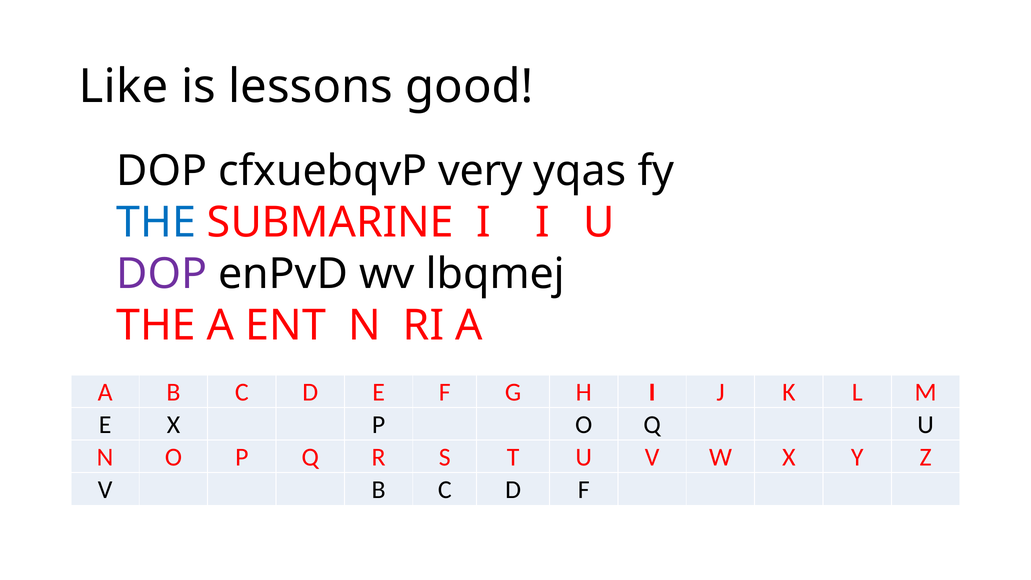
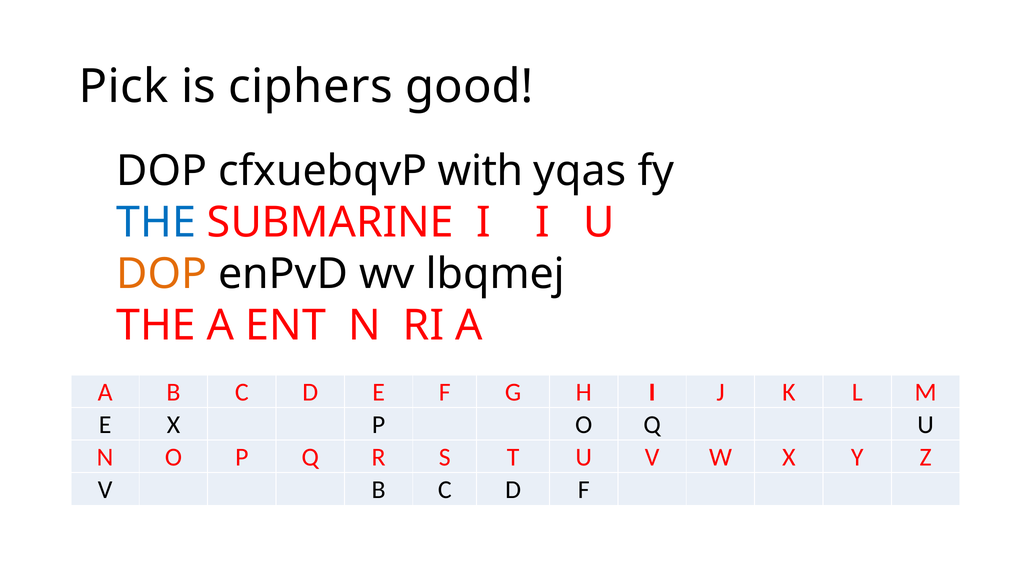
Like: Like -> Pick
lessons: lessons -> ciphers
very: very -> with
DOP at (162, 274) colour: purple -> orange
